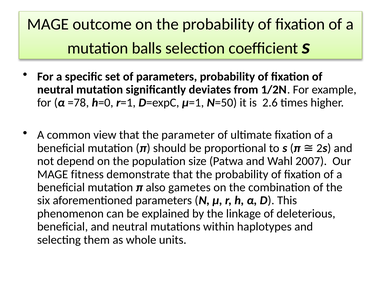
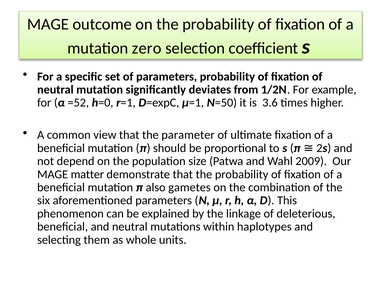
balls: balls -> zero
=78: =78 -> =52
2.6: 2.6 -> 3.6
2007: 2007 -> 2009
fitness: fitness -> matter
